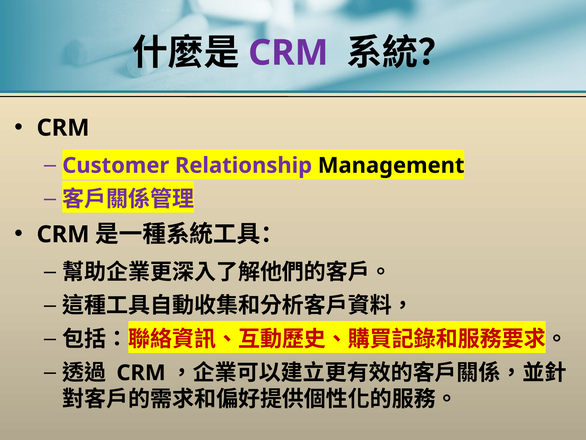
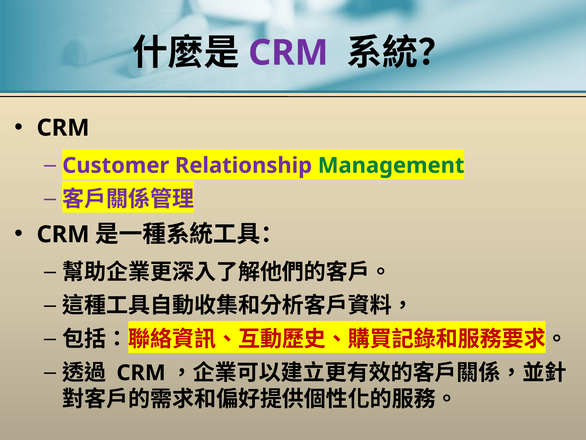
Management colour: black -> green
